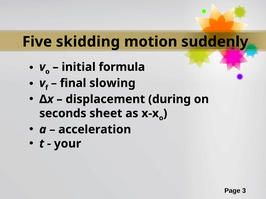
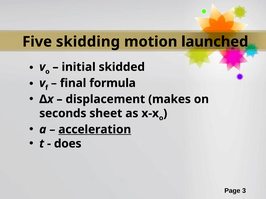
suddenly: suddenly -> launched
formula: formula -> skidded
slowing: slowing -> formula
during: during -> makes
acceleration underline: none -> present
your: your -> does
